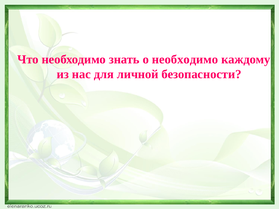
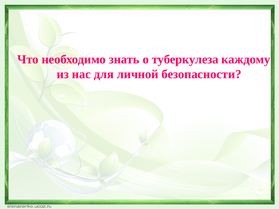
о необходимо: необходимо -> туберкулеза
